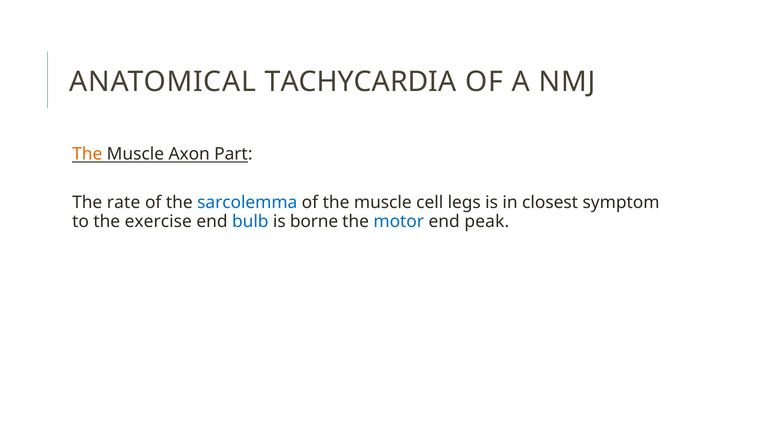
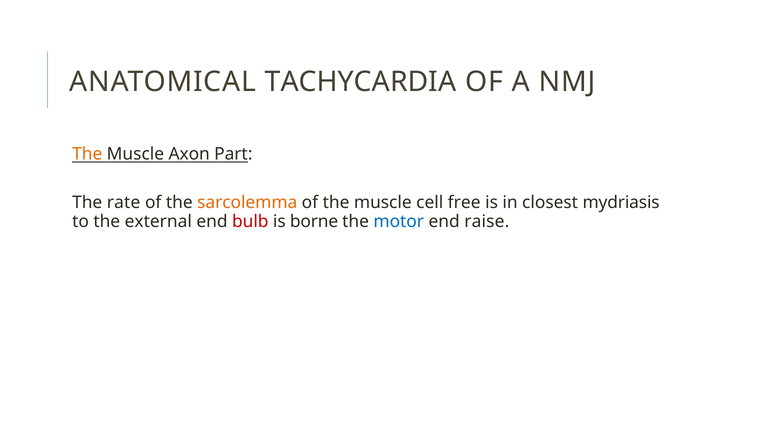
sarcolemma colour: blue -> orange
legs: legs -> free
symptom: symptom -> mydriasis
exercise: exercise -> external
bulb colour: blue -> red
peak: peak -> raise
